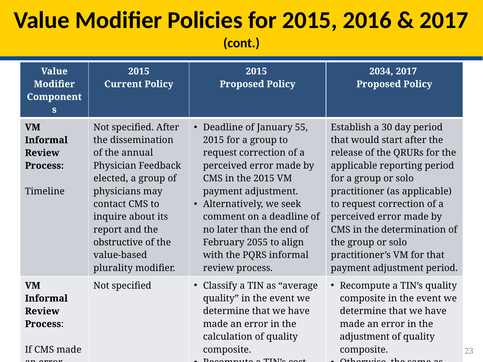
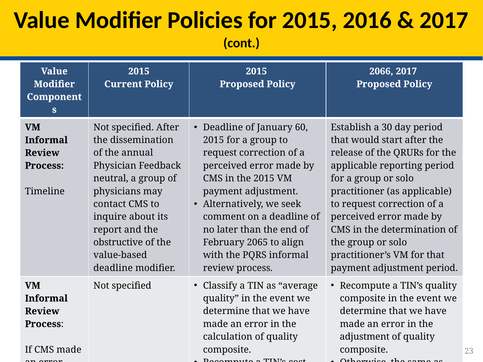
2034: 2034 -> 2066
55: 55 -> 60
elected: elected -> neutral
2055: 2055 -> 2065
plurality at (113, 268): plurality -> deadline
